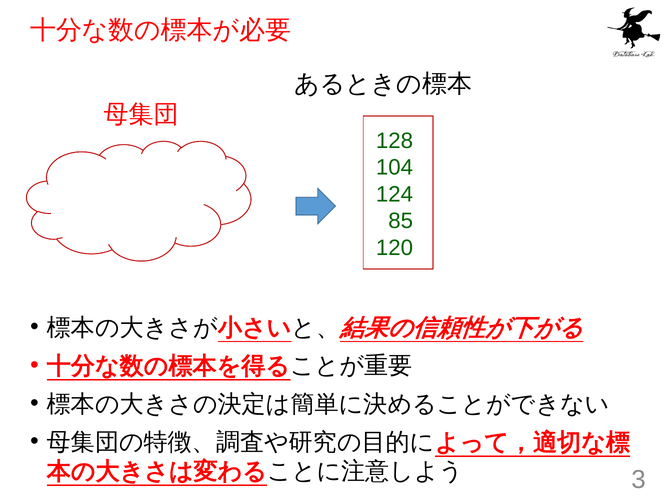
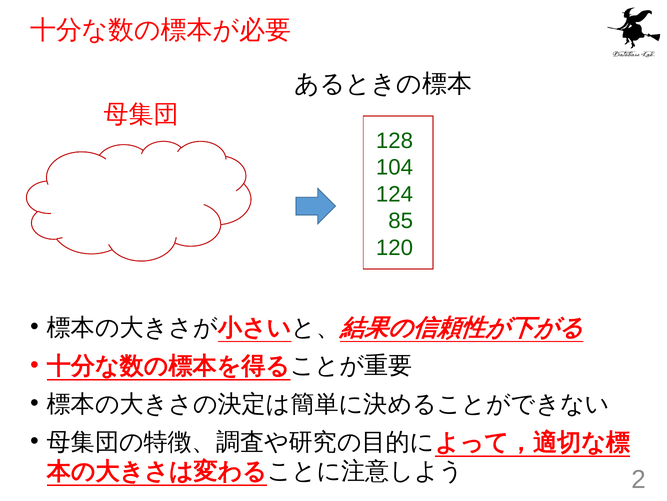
3: 3 -> 2
